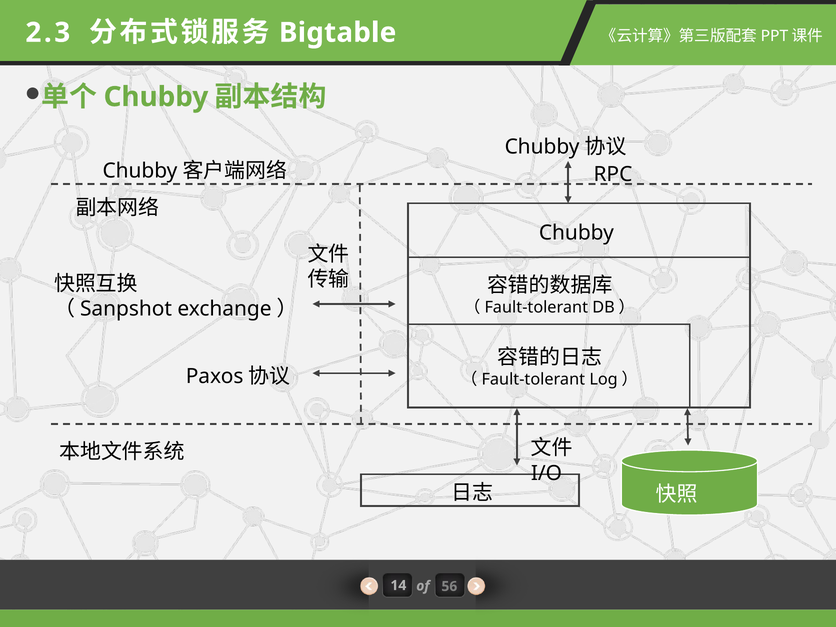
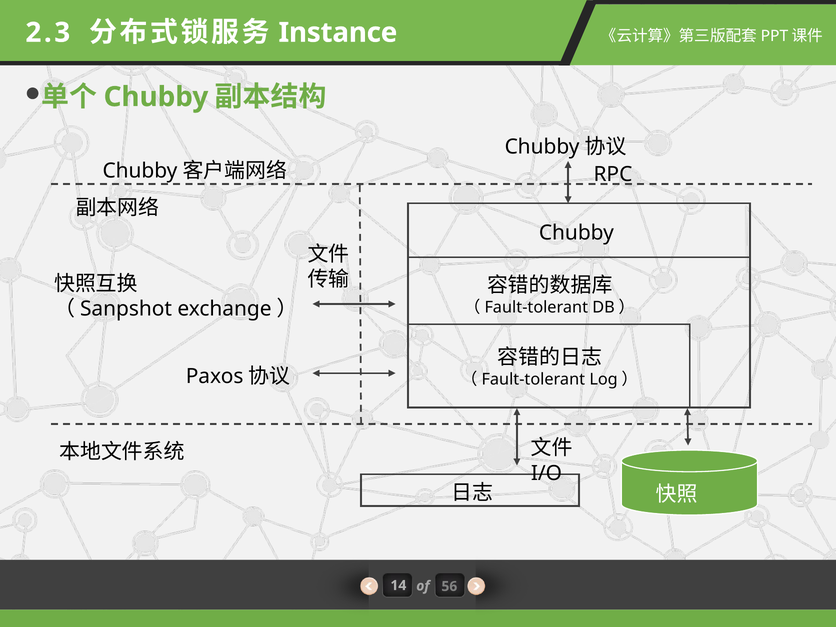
Bigtable: Bigtable -> Instance
